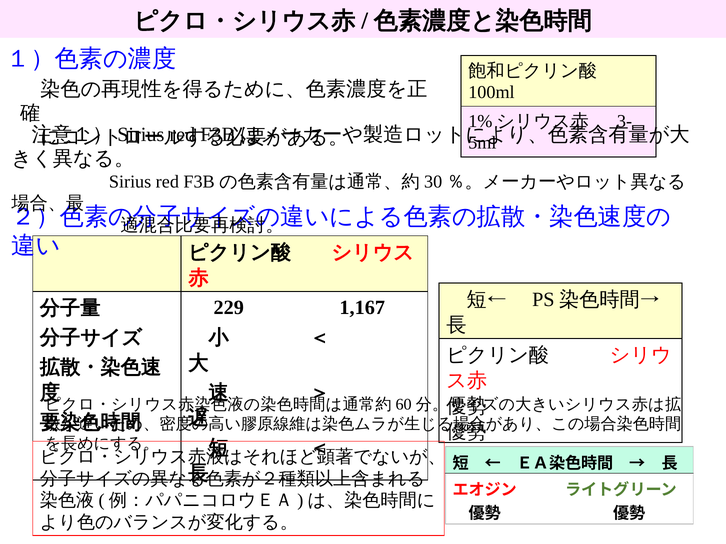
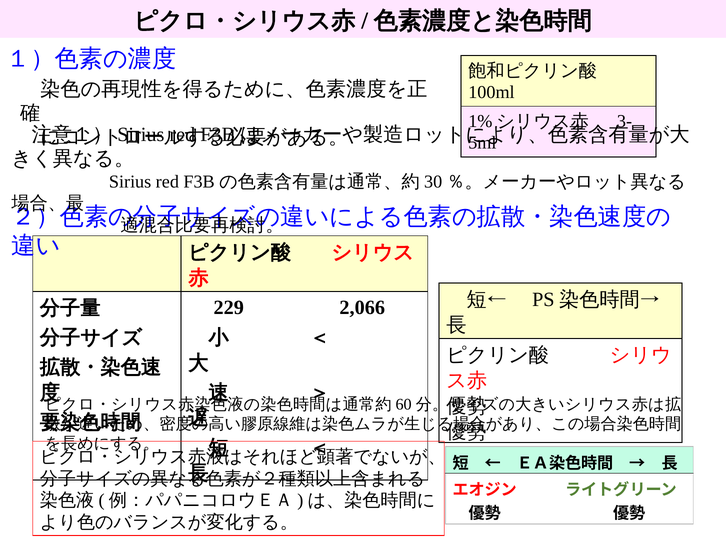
1,167: 1,167 -> 2,066
